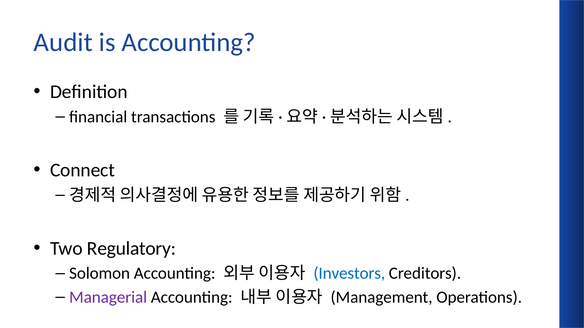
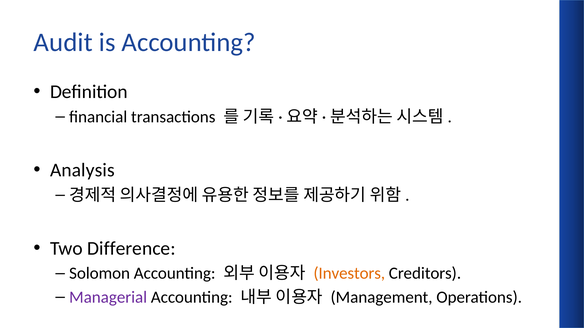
Connect: Connect -> Analysis
Regulatory: Regulatory -> Difference
Investors colour: blue -> orange
